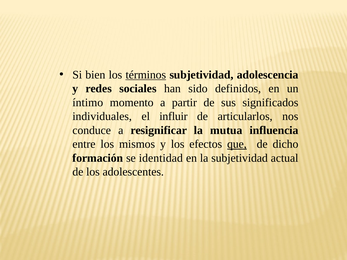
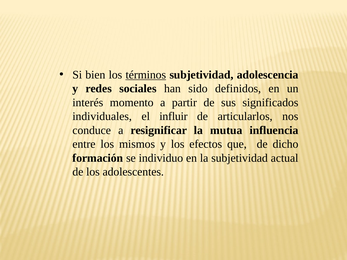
íntimo: íntimo -> interés
que underline: present -> none
identidad: identidad -> individuo
